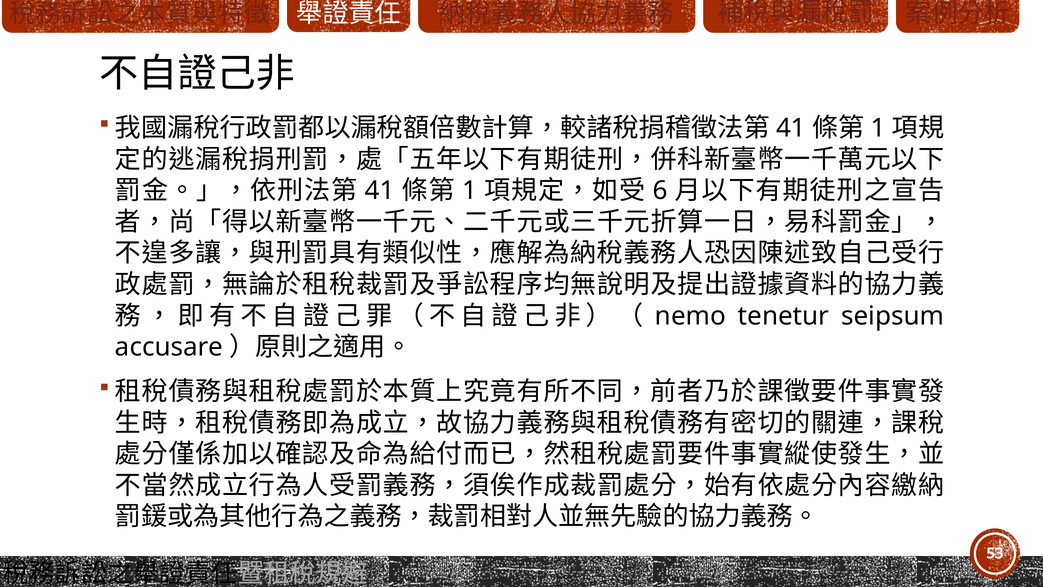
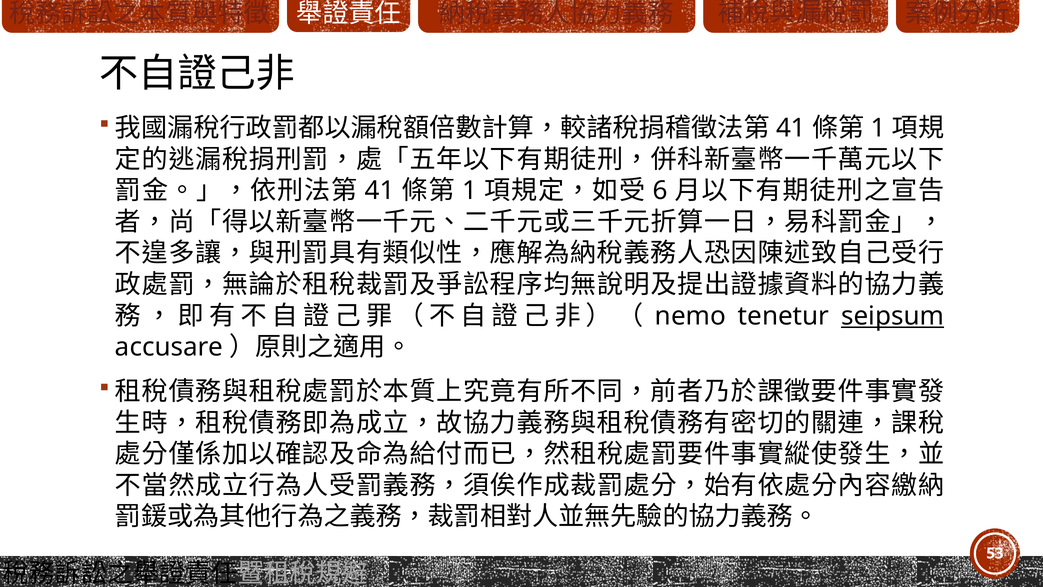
seipsum underline: none -> present
